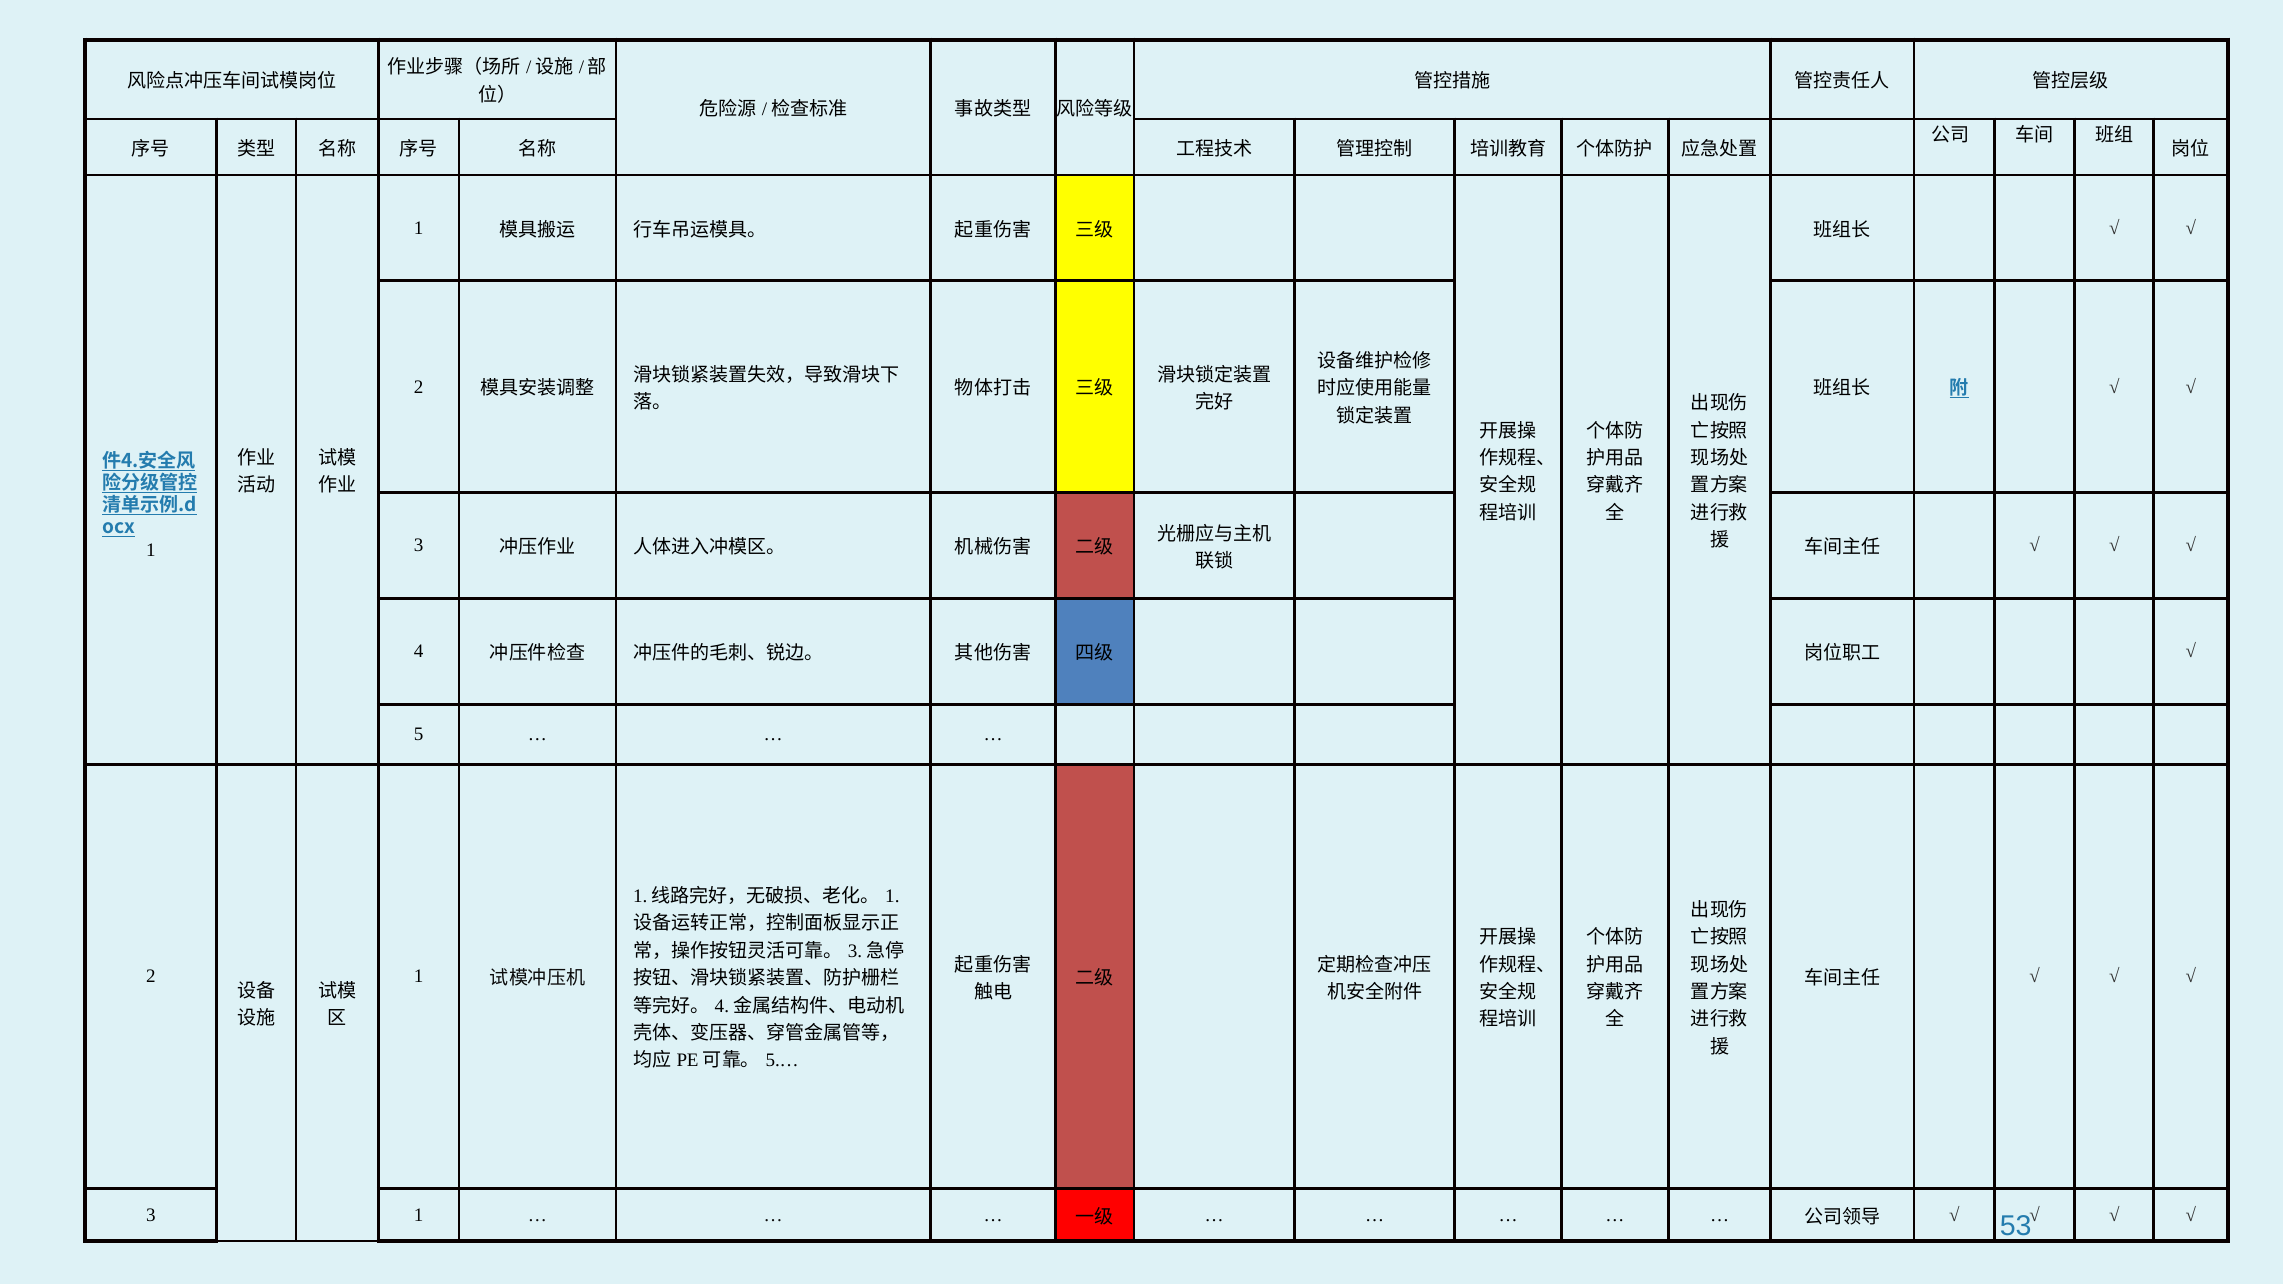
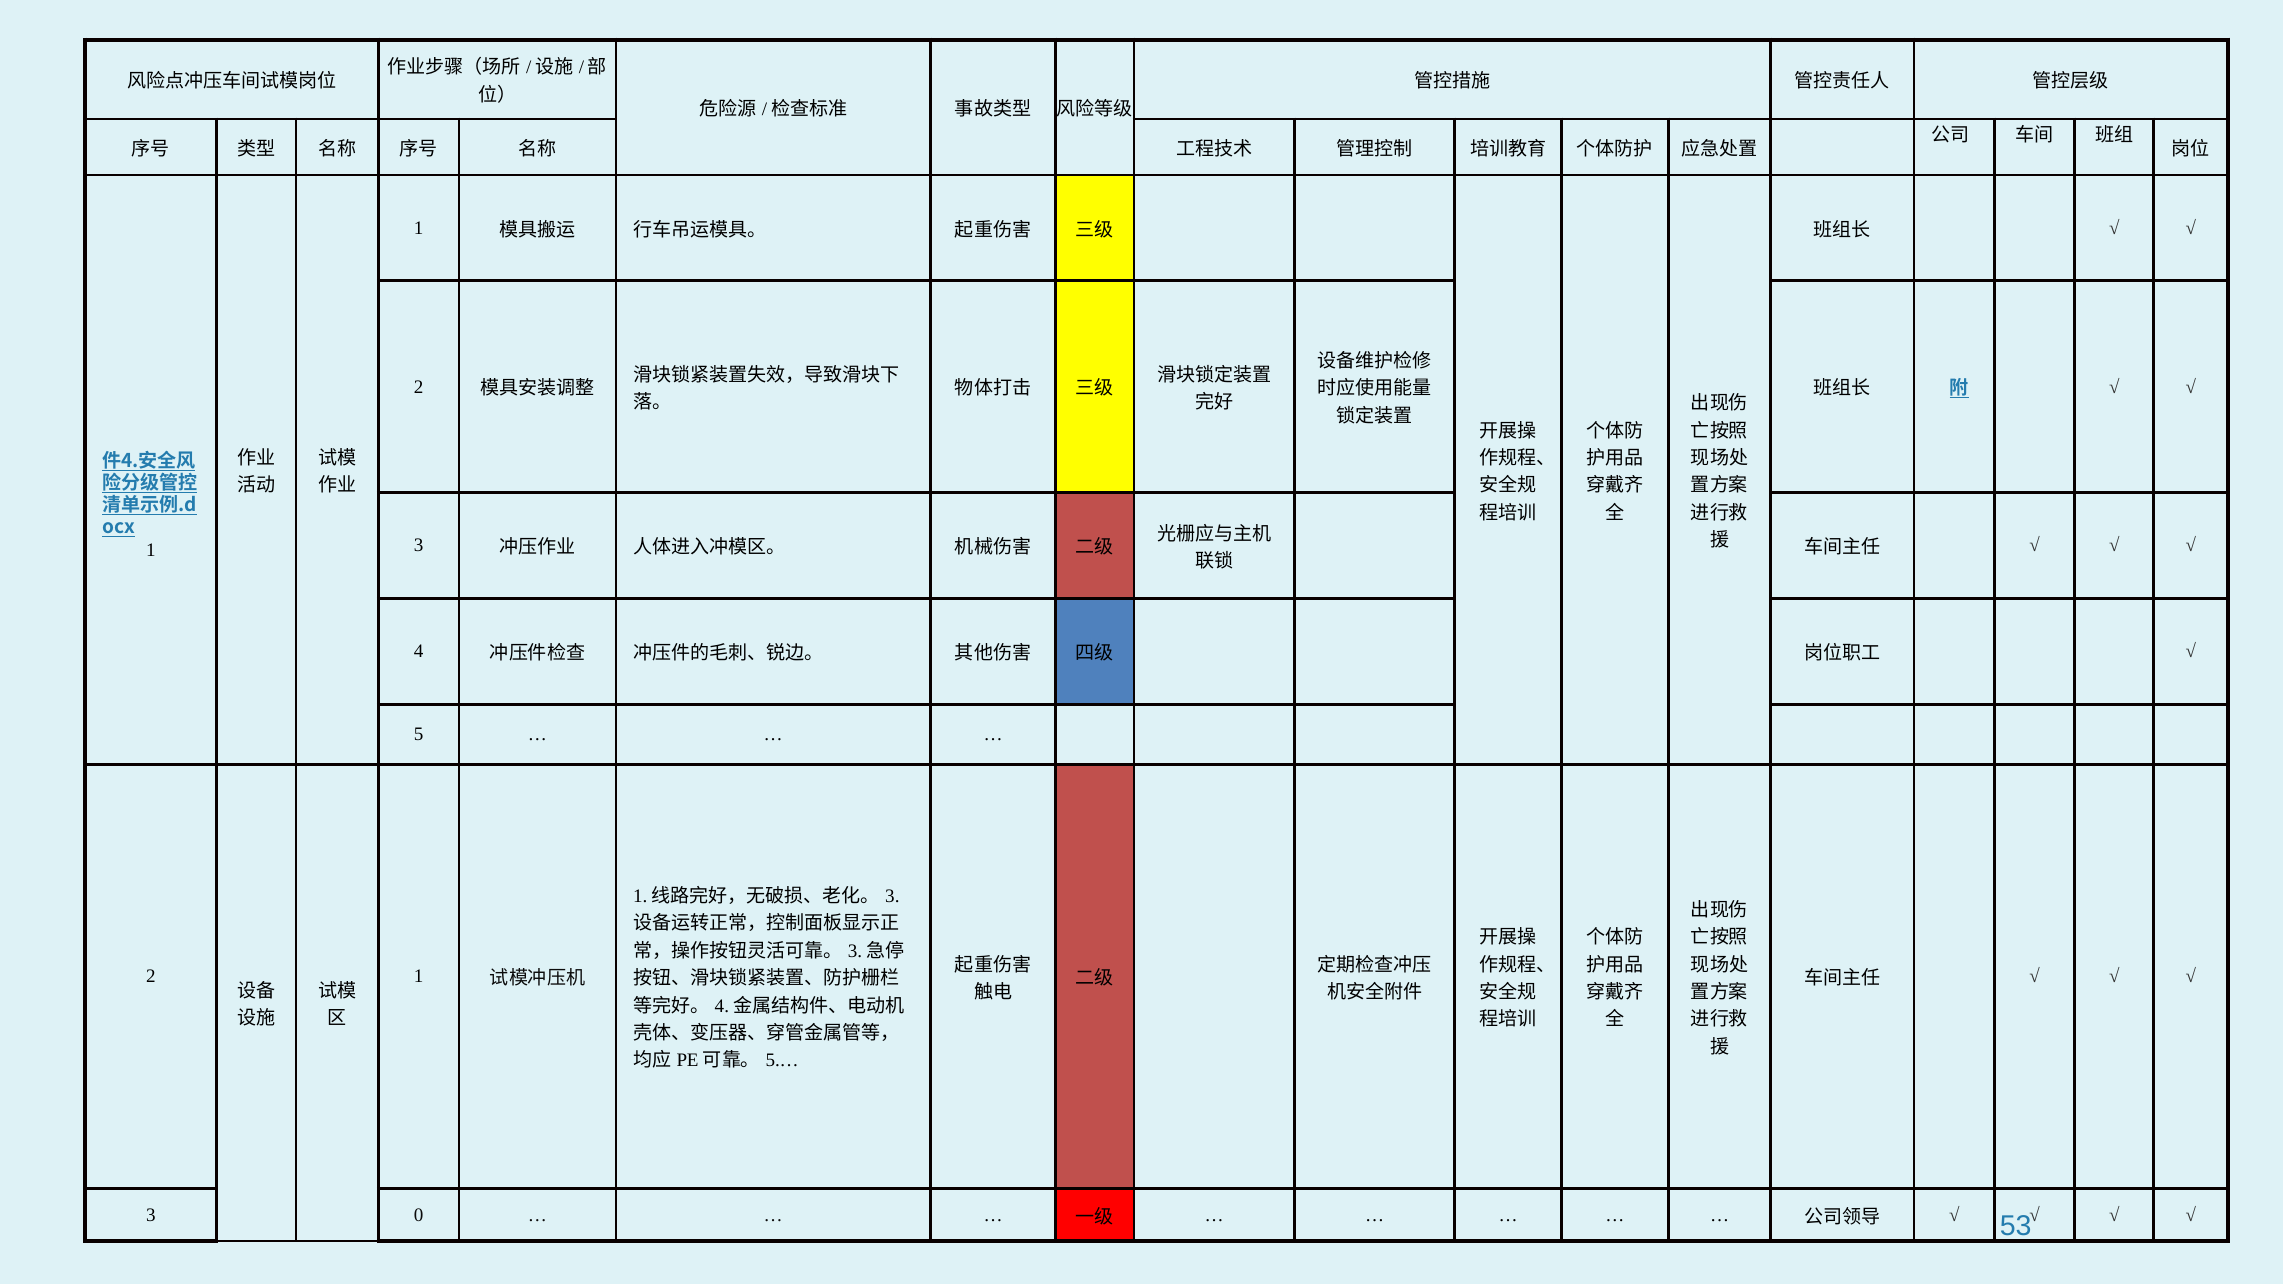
1 at (892, 896): 1 -> 3
3 1: 1 -> 0
